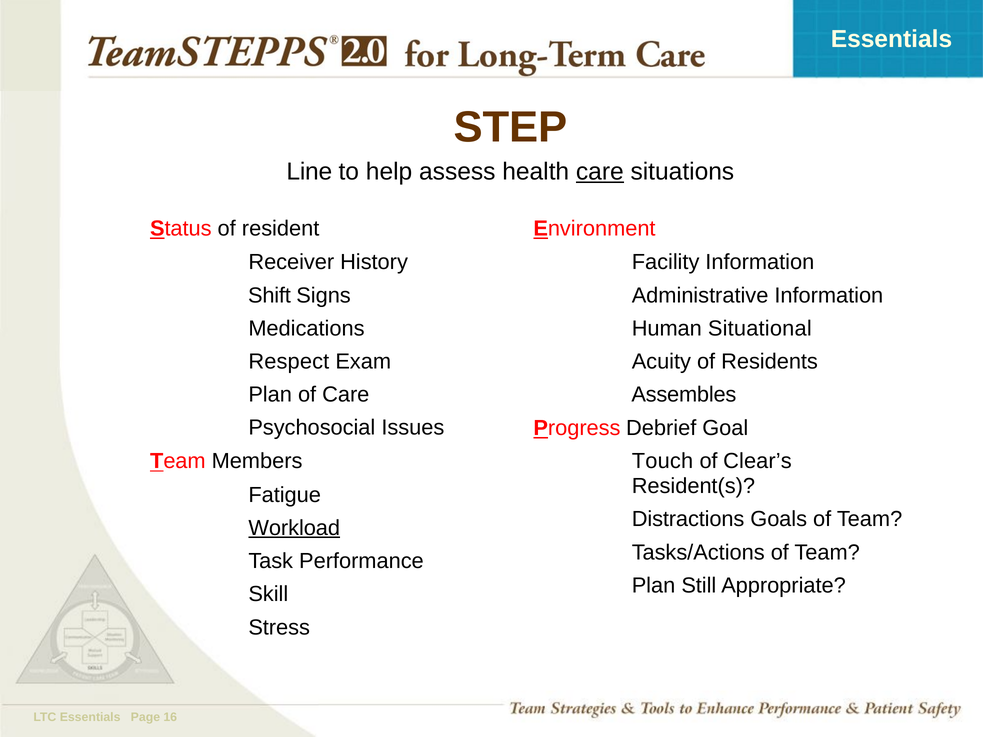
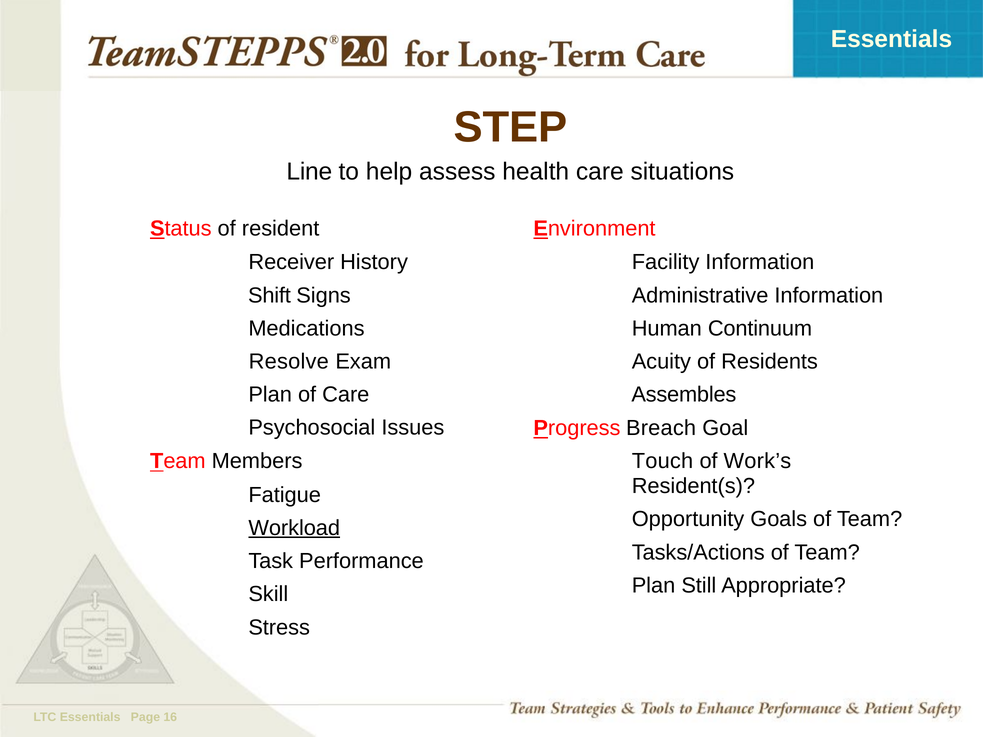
care at (600, 172) underline: present -> none
Situational: Situational -> Continuum
Respect: Respect -> Resolve
Debrief: Debrief -> Breach
Clear’s: Clear’s -> Work’s
Distractions: Distractions -> Opportunity
